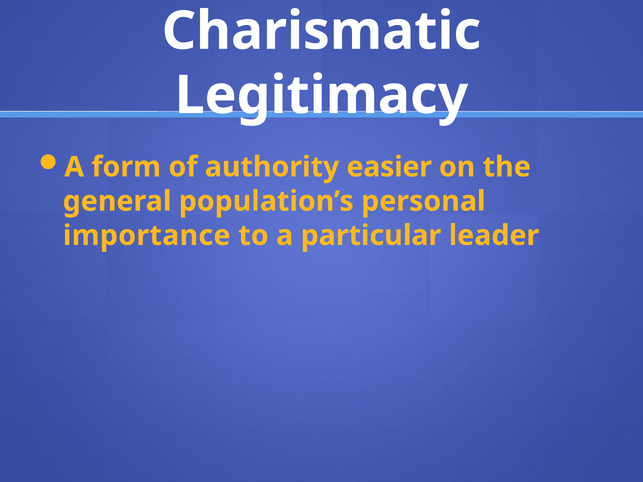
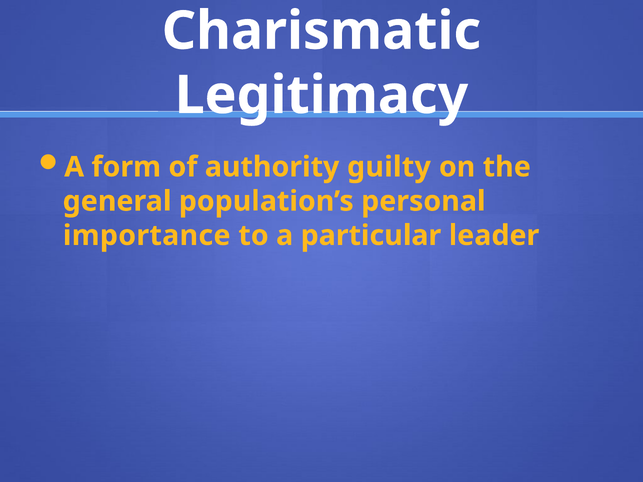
easier: easier -> guilty
